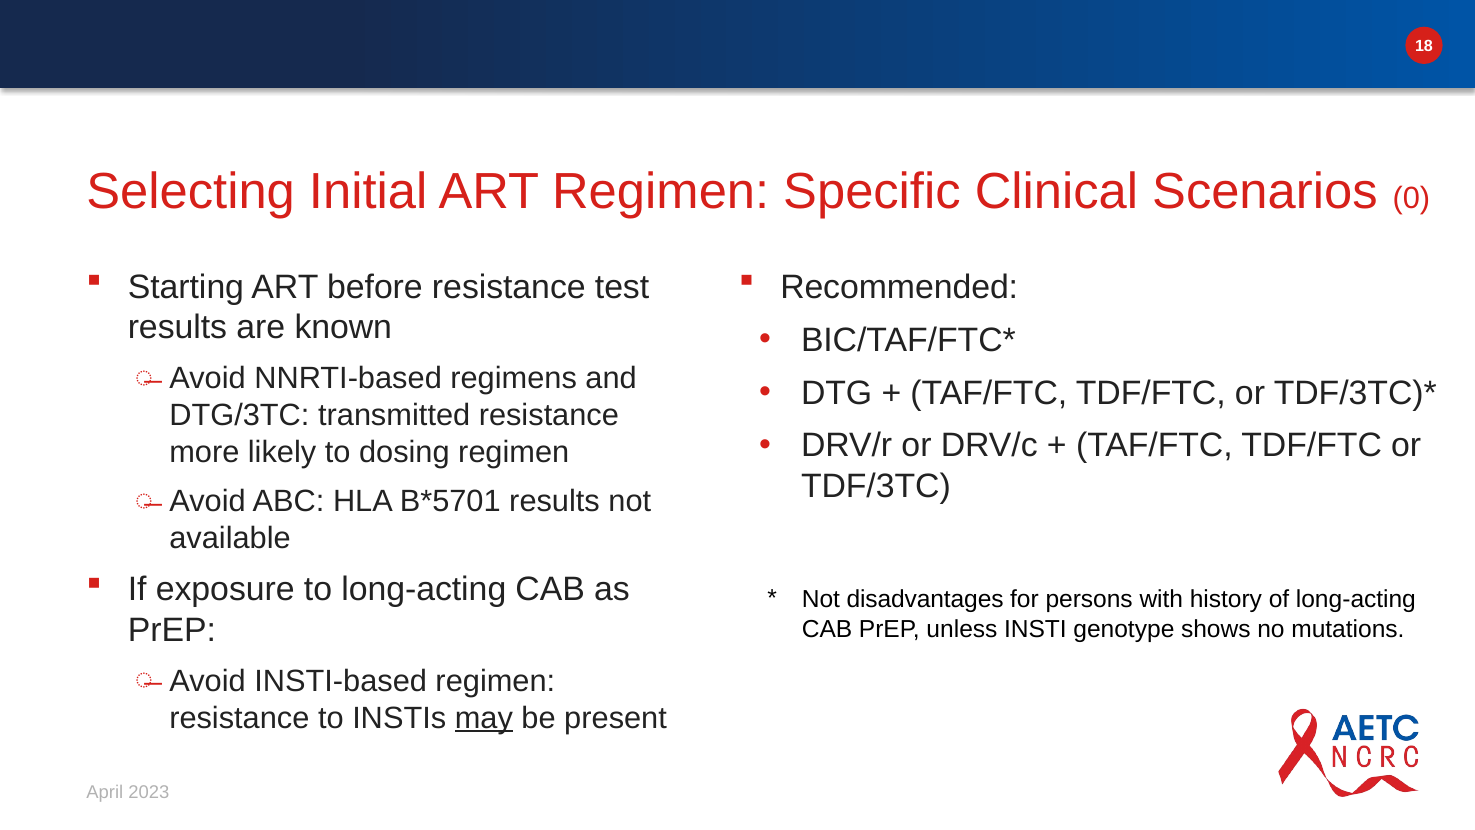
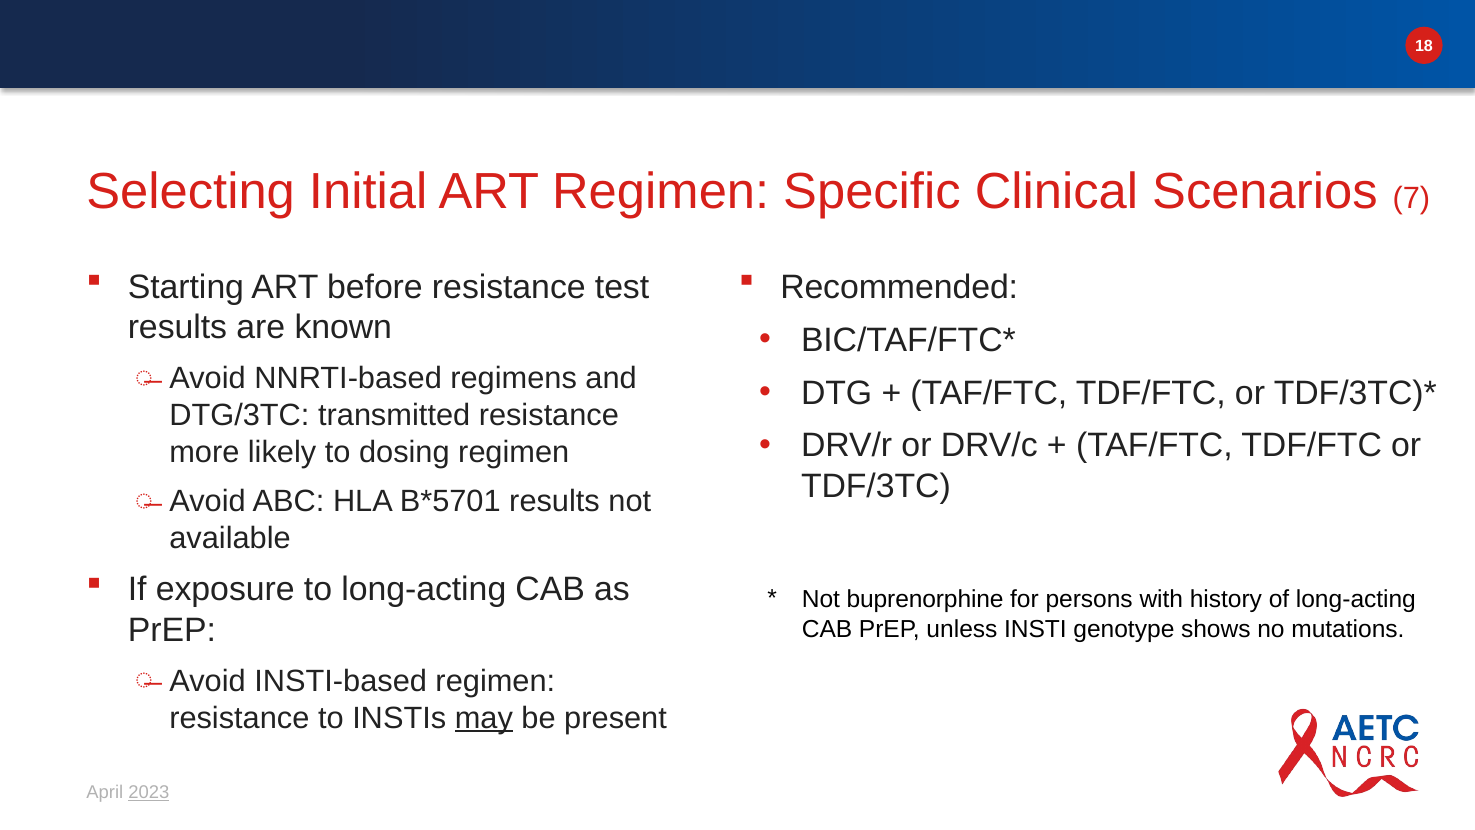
0: 0 -> 7
disadvantages: disadvantages -> buprenorphine
2023 underline: none -> present
